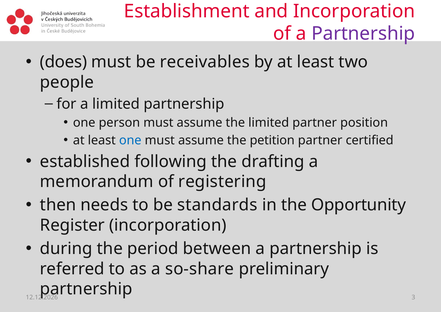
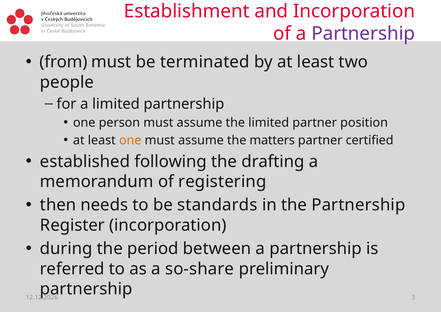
does: does -> from
receivables: receivables -> terminated
one at (130, 140) colour: blue -> orange
petition: petition -> matters
the Opportunity: Opportunity -> Partnership
